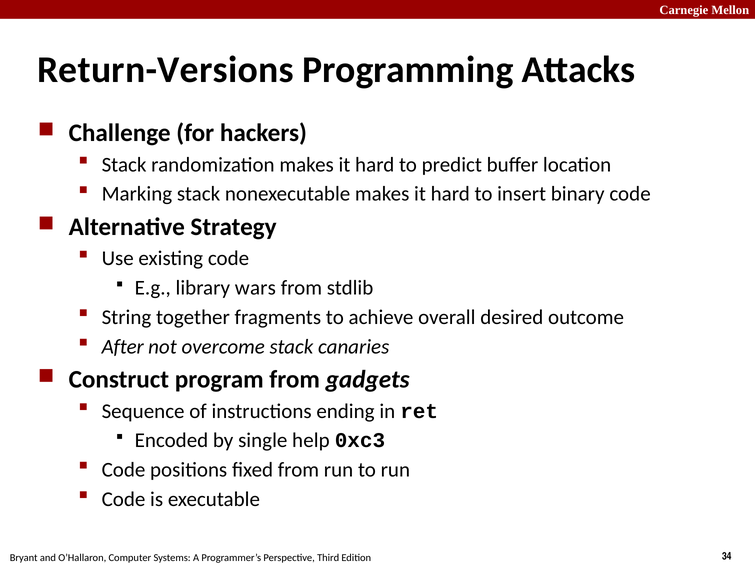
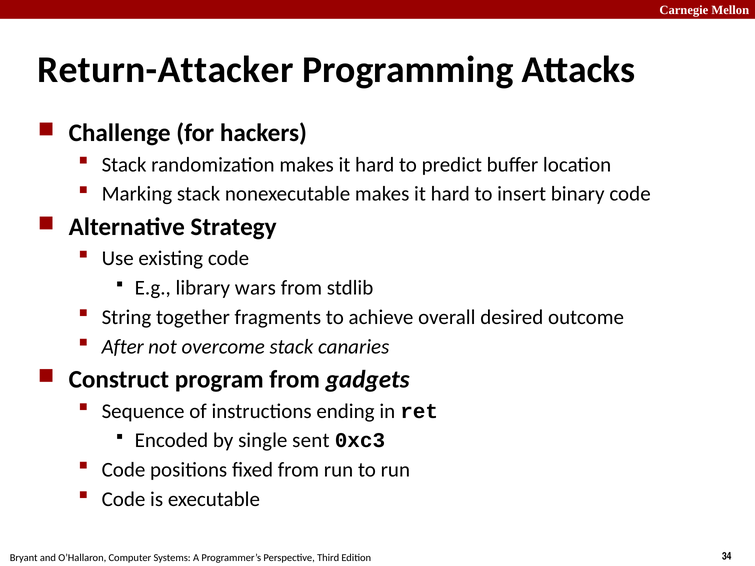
Return-Versions: Return-Versions -> Return-Attacker
help: help -> sent
